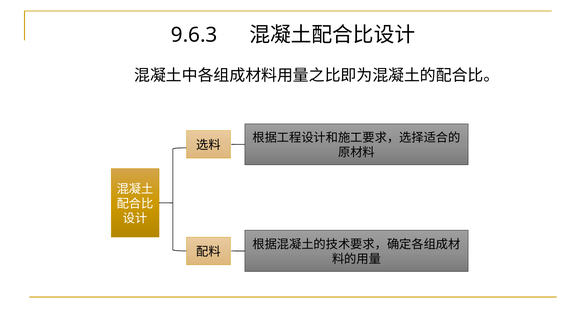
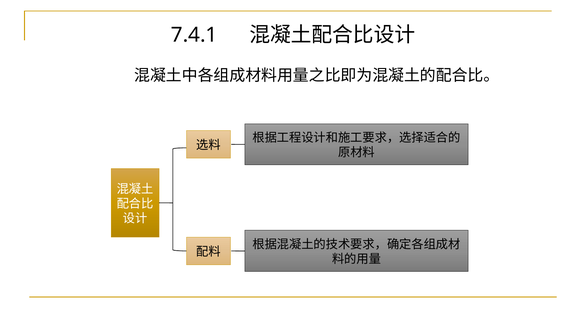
9.6.3: 9.6.3 -> 7.4.1
